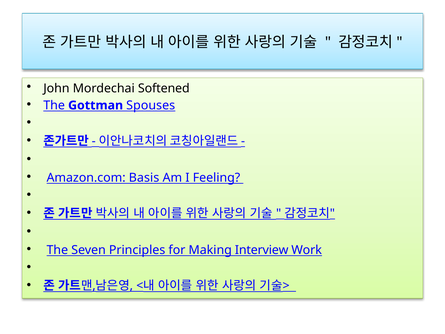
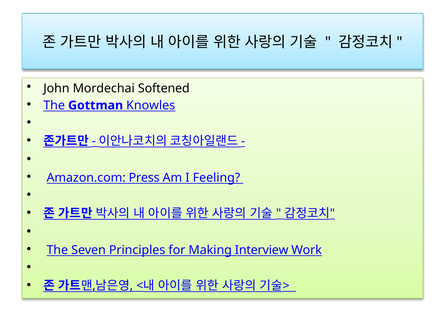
Spouses: Spouses -> Knowles
Basis: Basis -> Press
